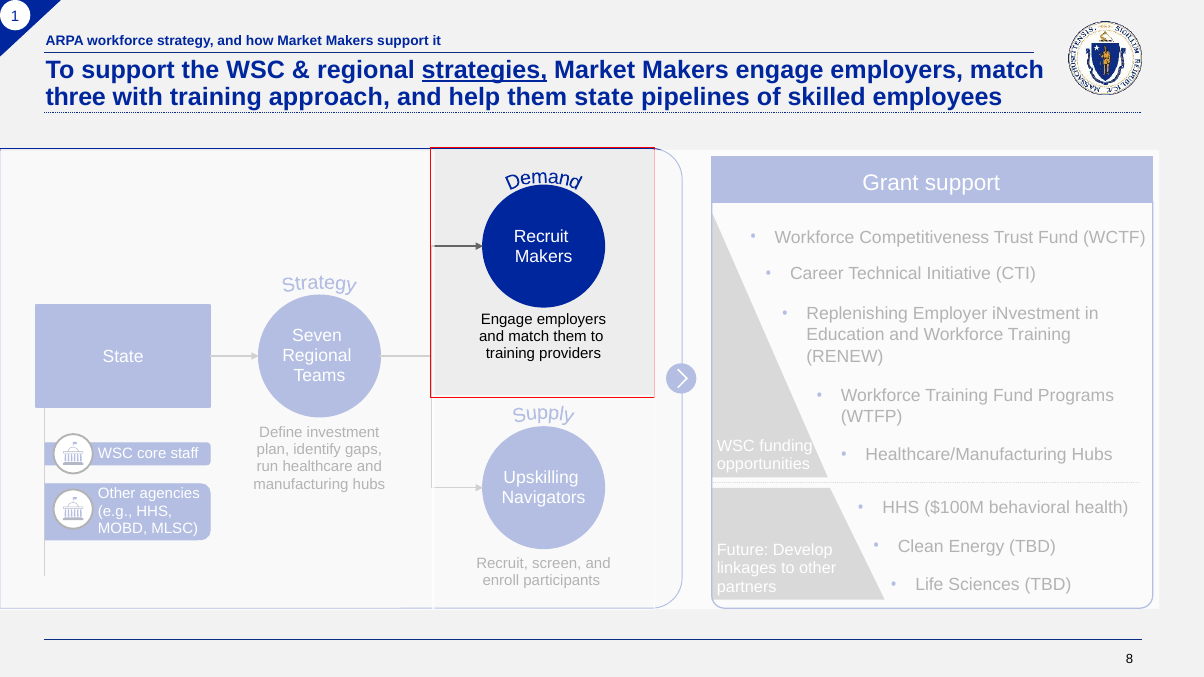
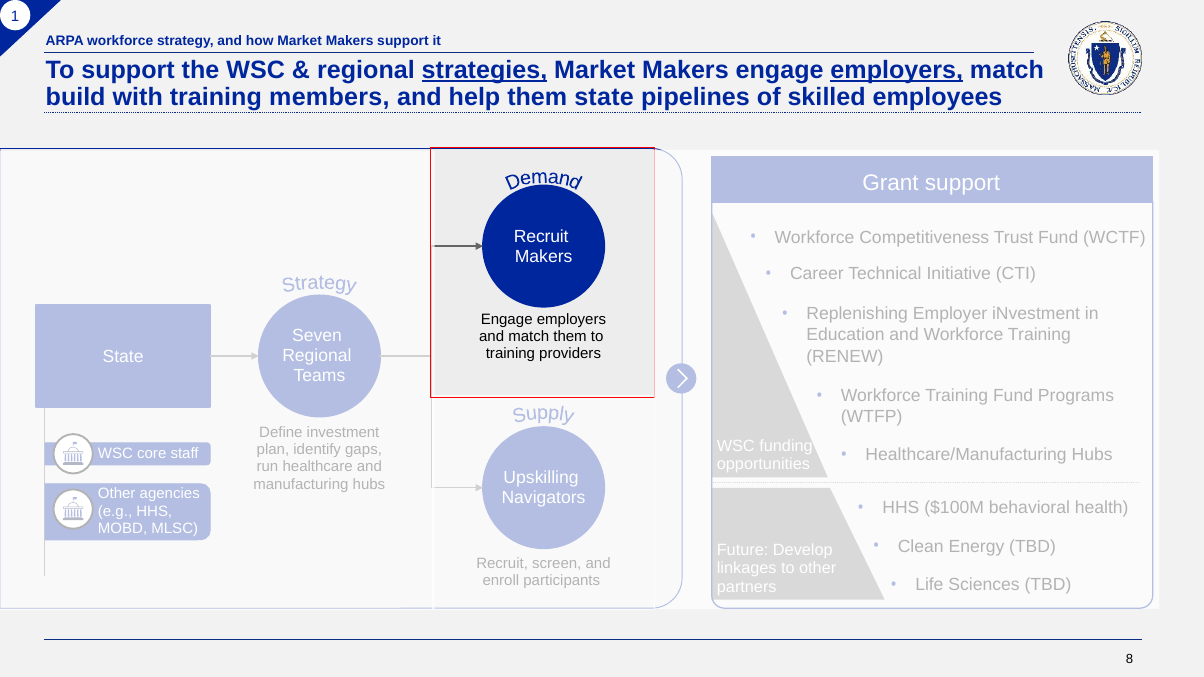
employers at (897, 70) underline: none -> present
three: three -> build
approach: approach -> members
